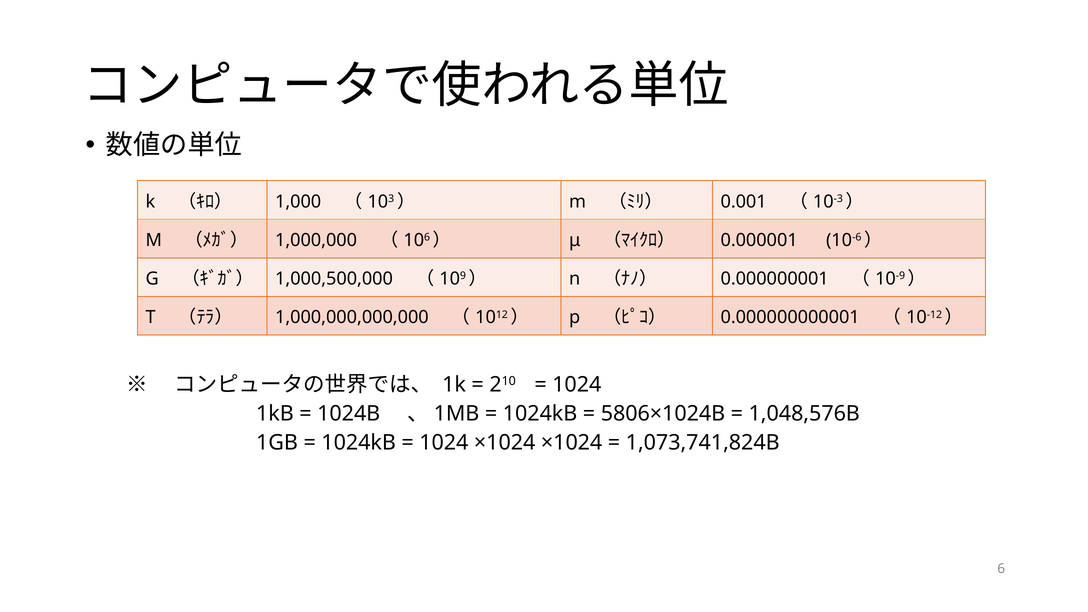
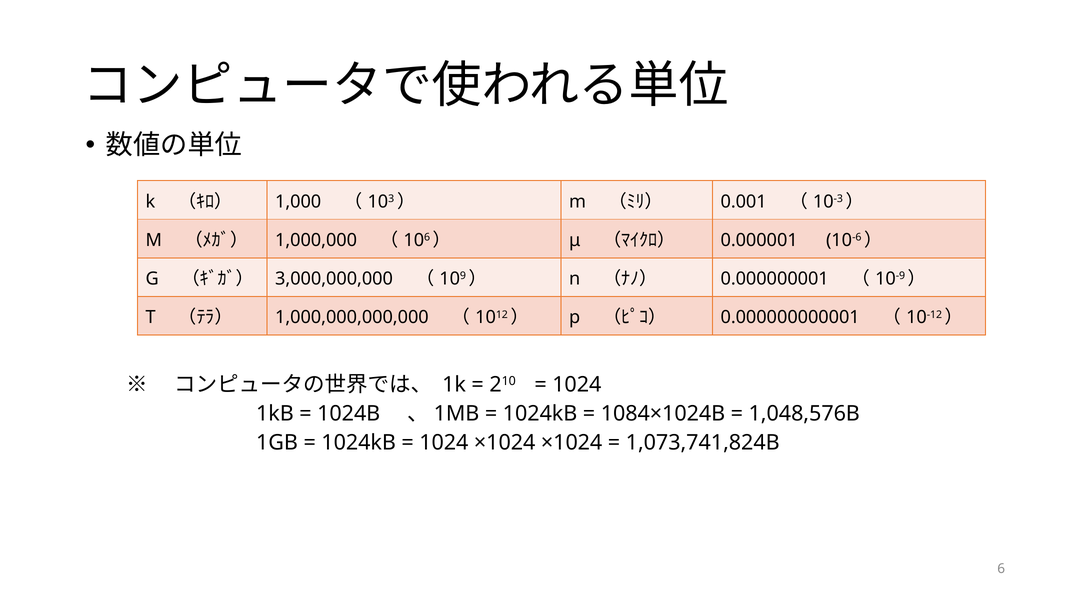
1,000,500,000: 1,000,500,000 -> 3,000,000,000
5806×1024B: 5806×1024B -> 1084×1024B
